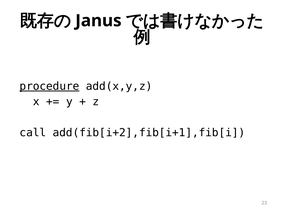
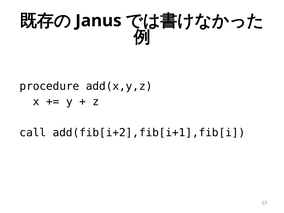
procedure underline: present -> none
